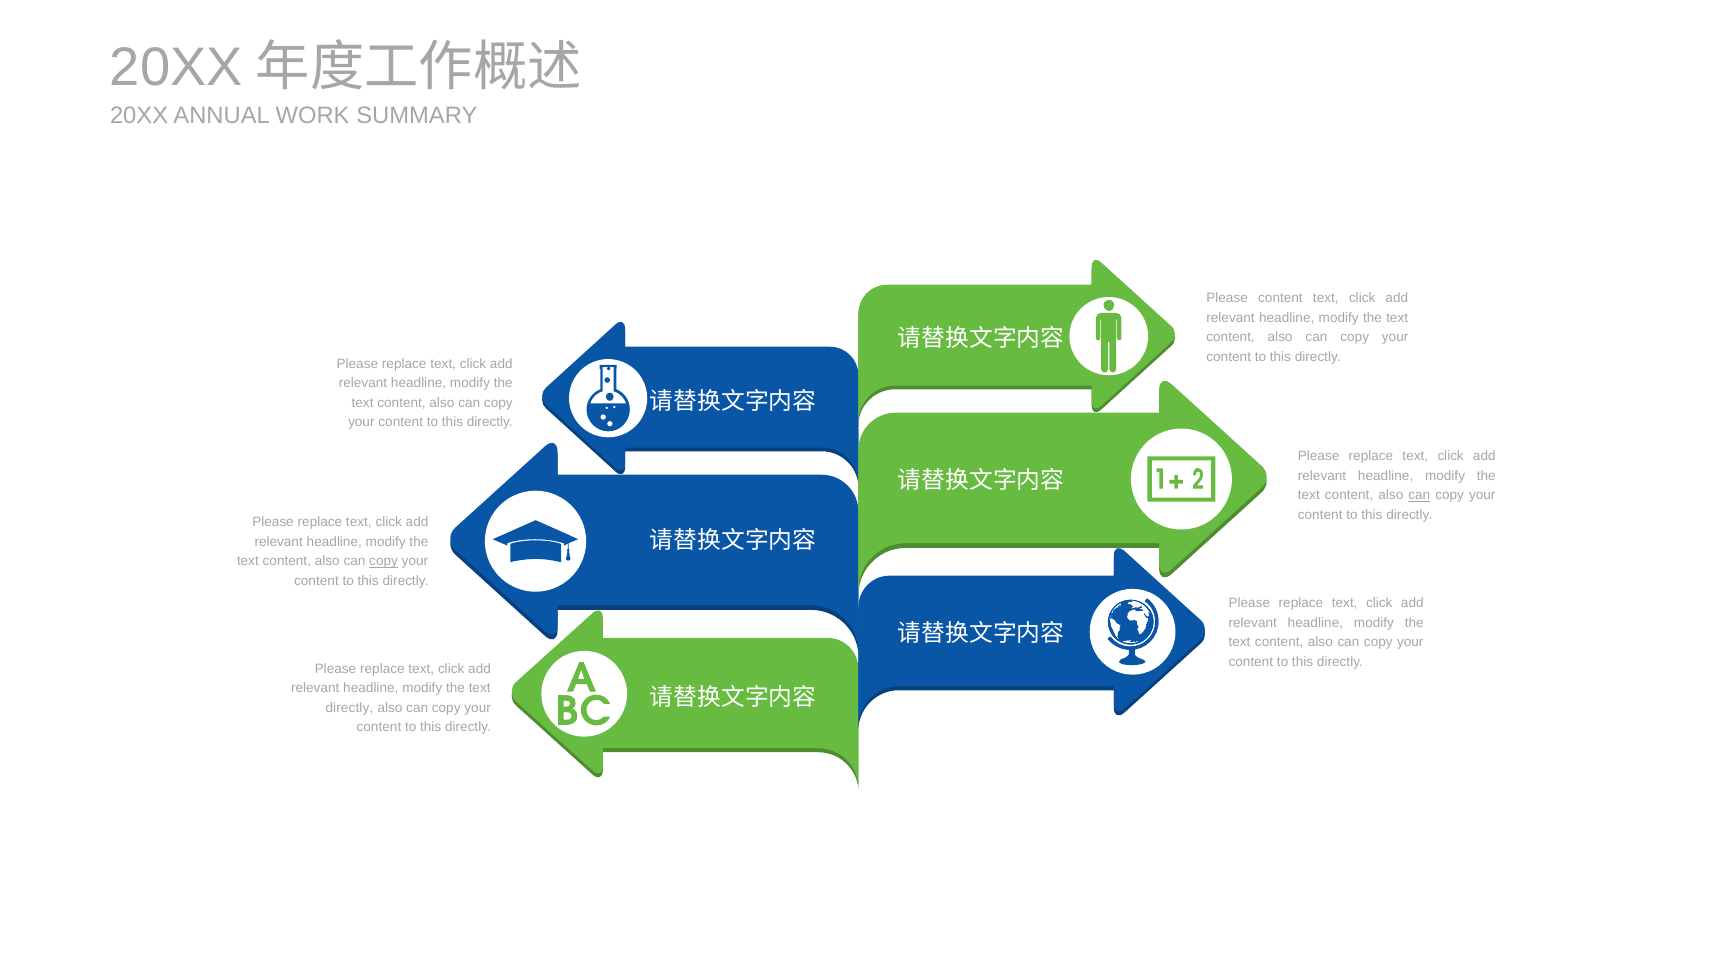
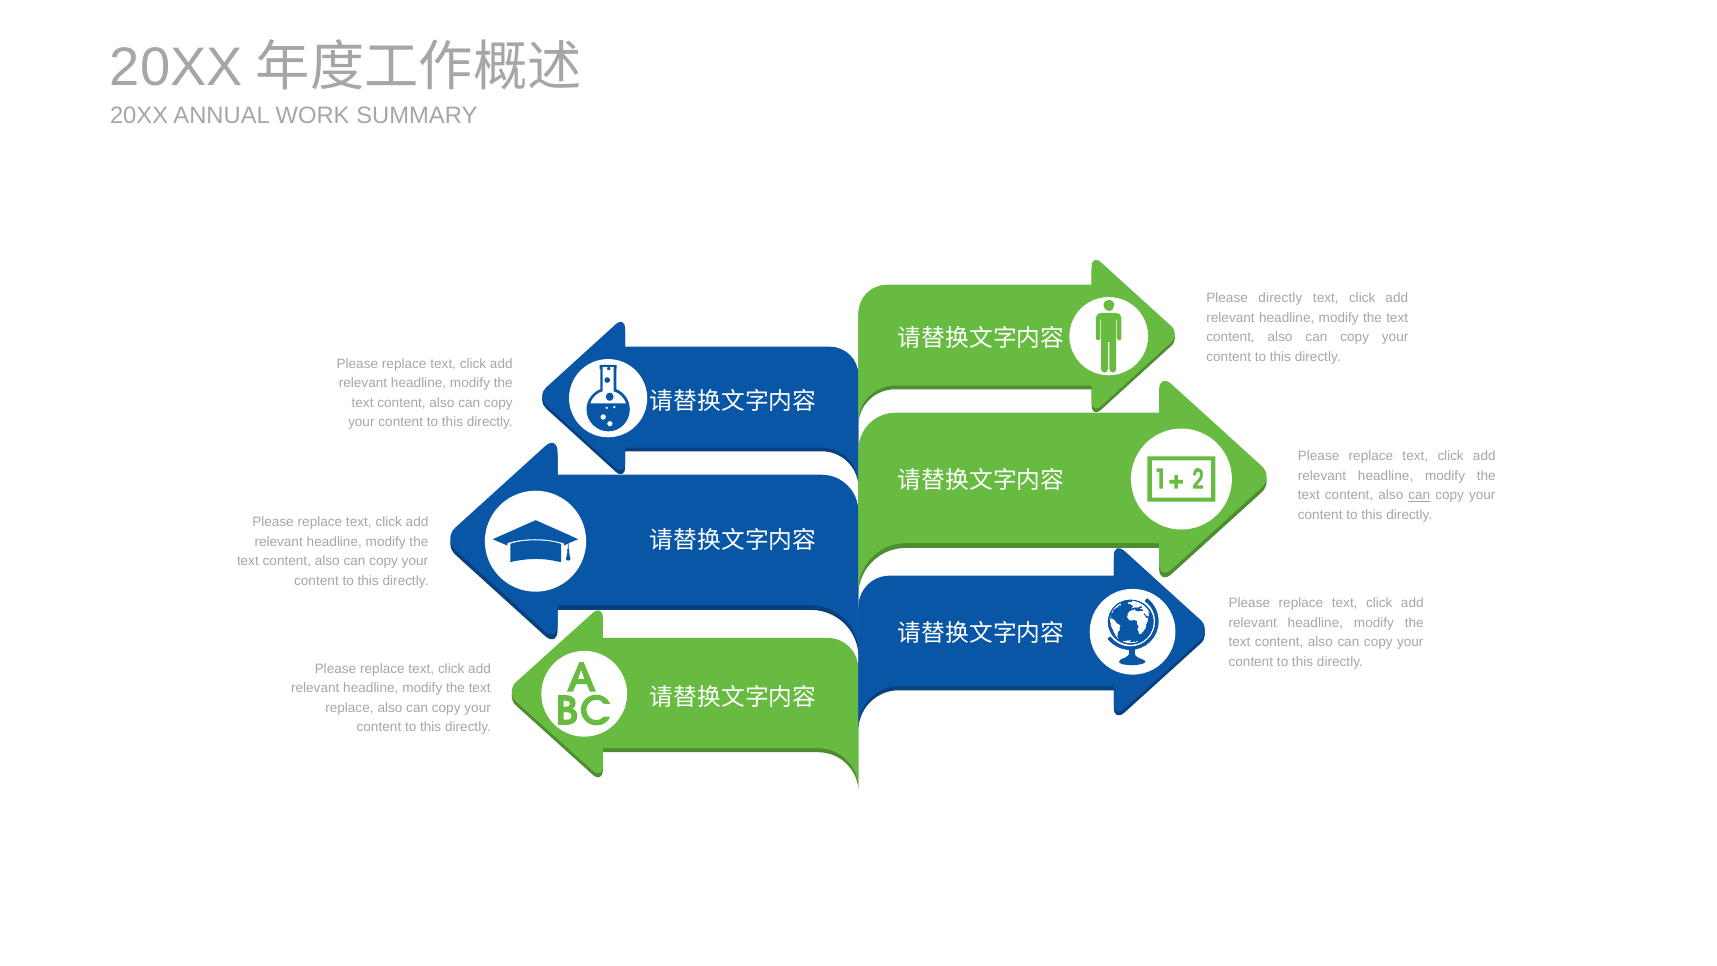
Please content: content -> directly
copy at (384, 561) underline: present -> none
directly at (349, 708): directly -> replace
